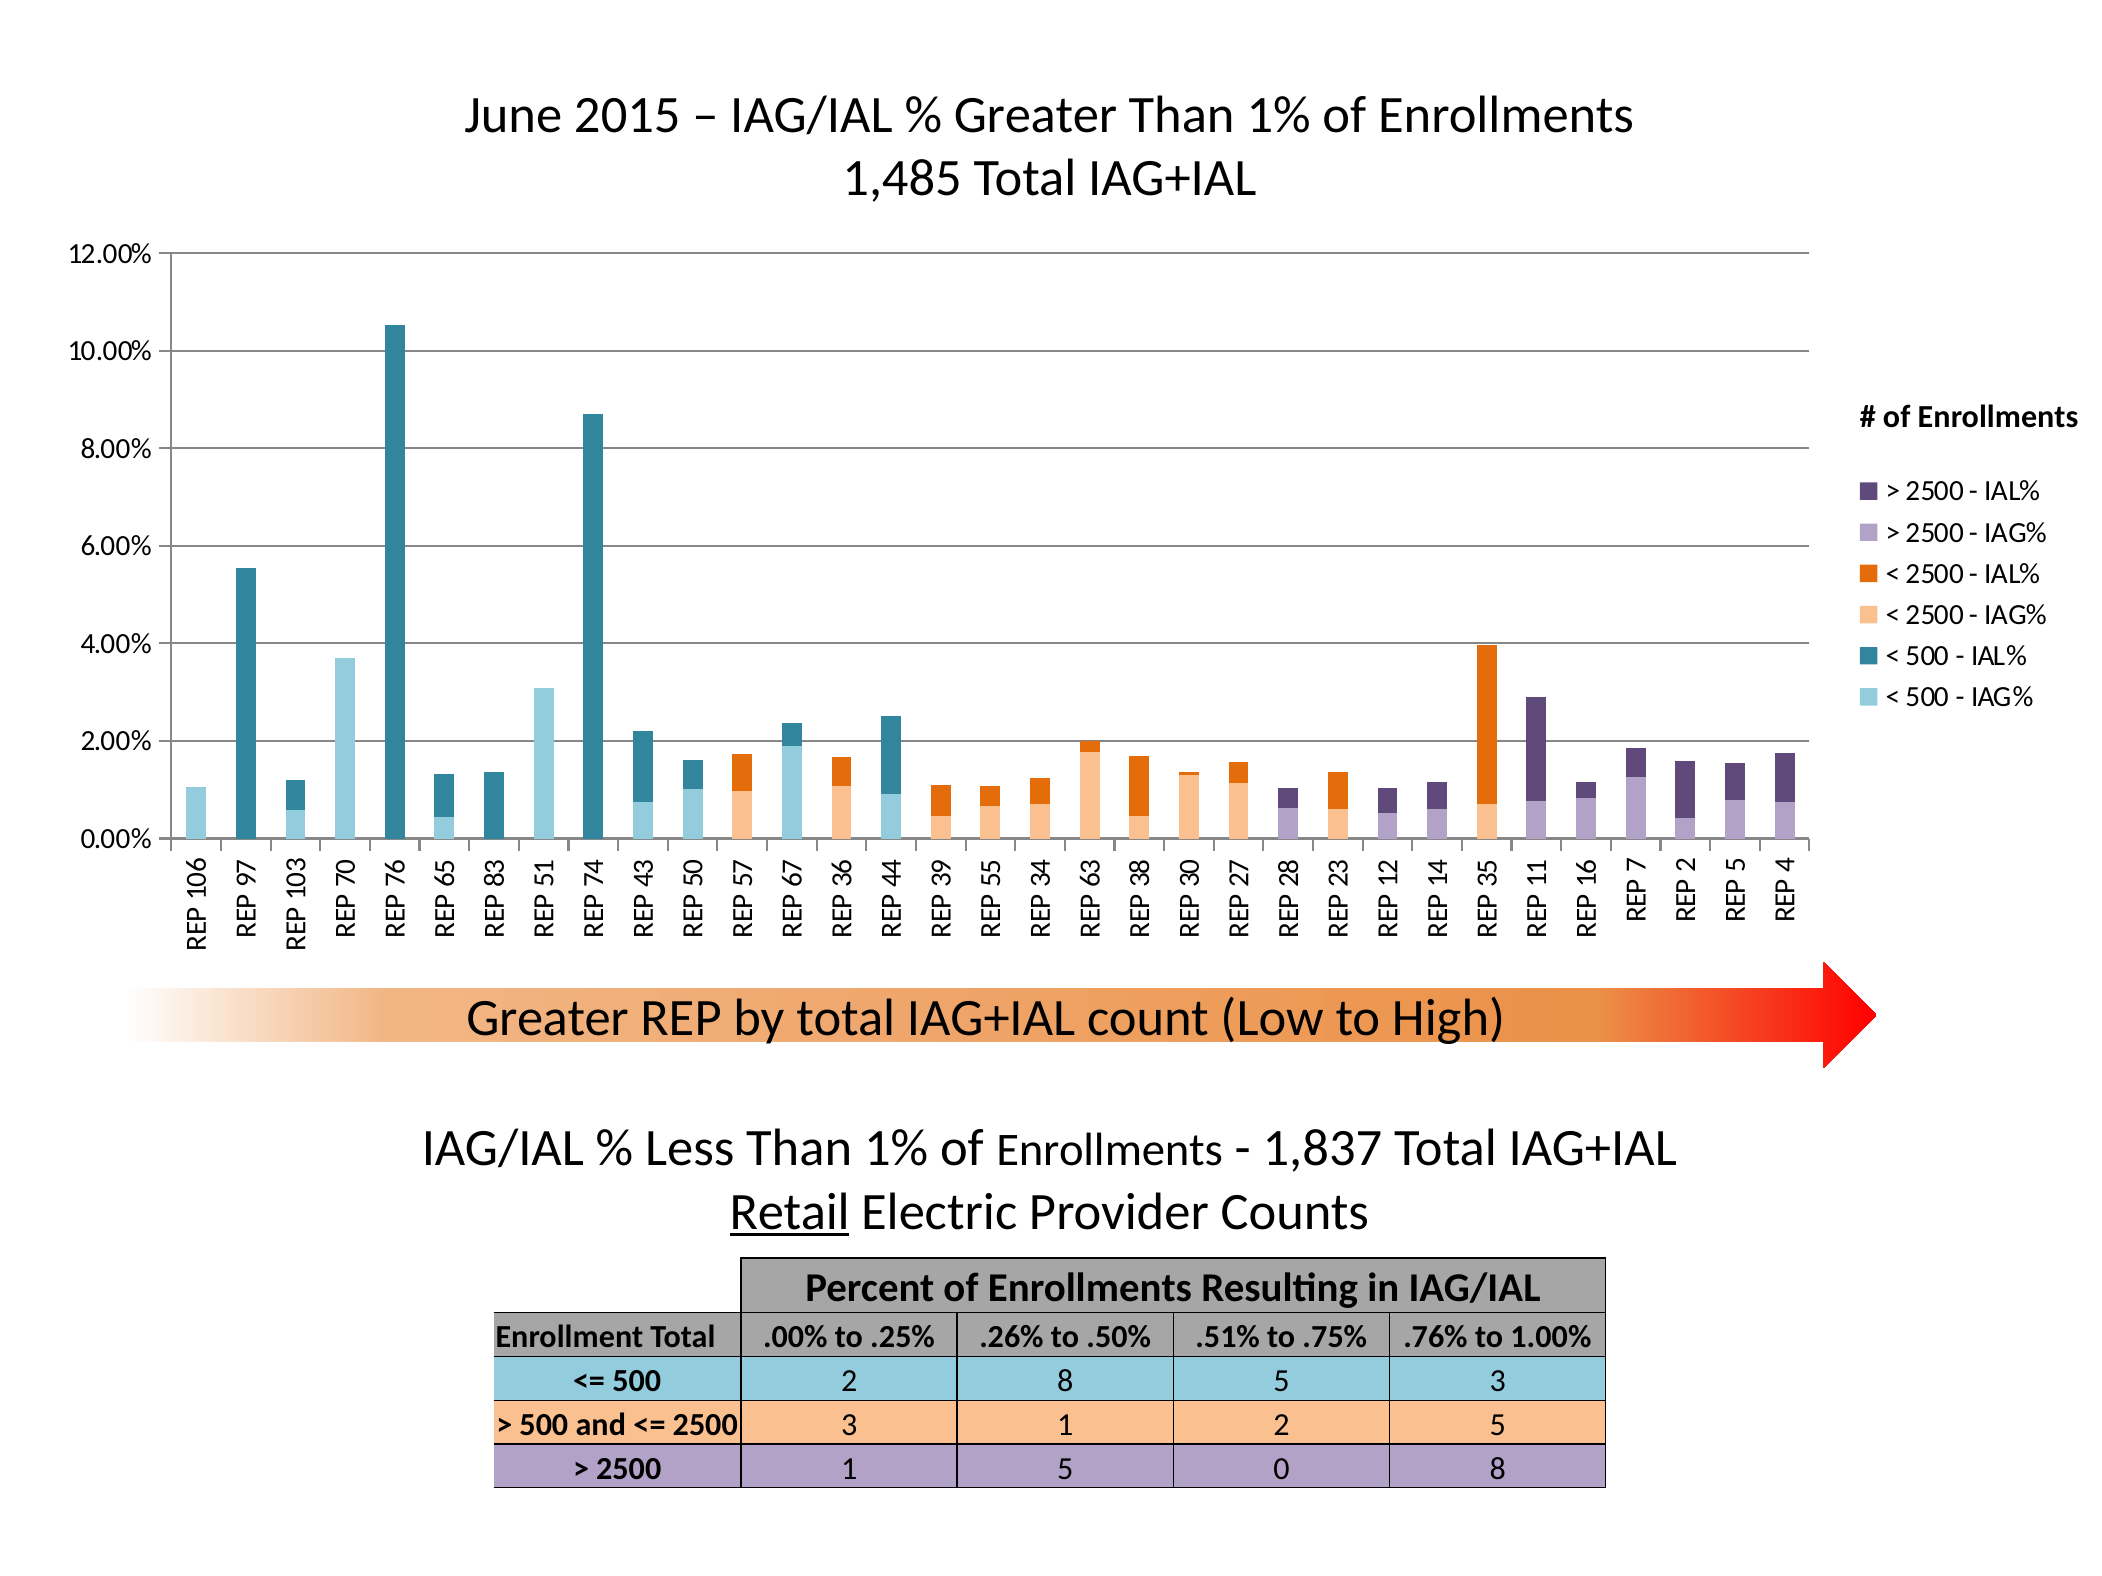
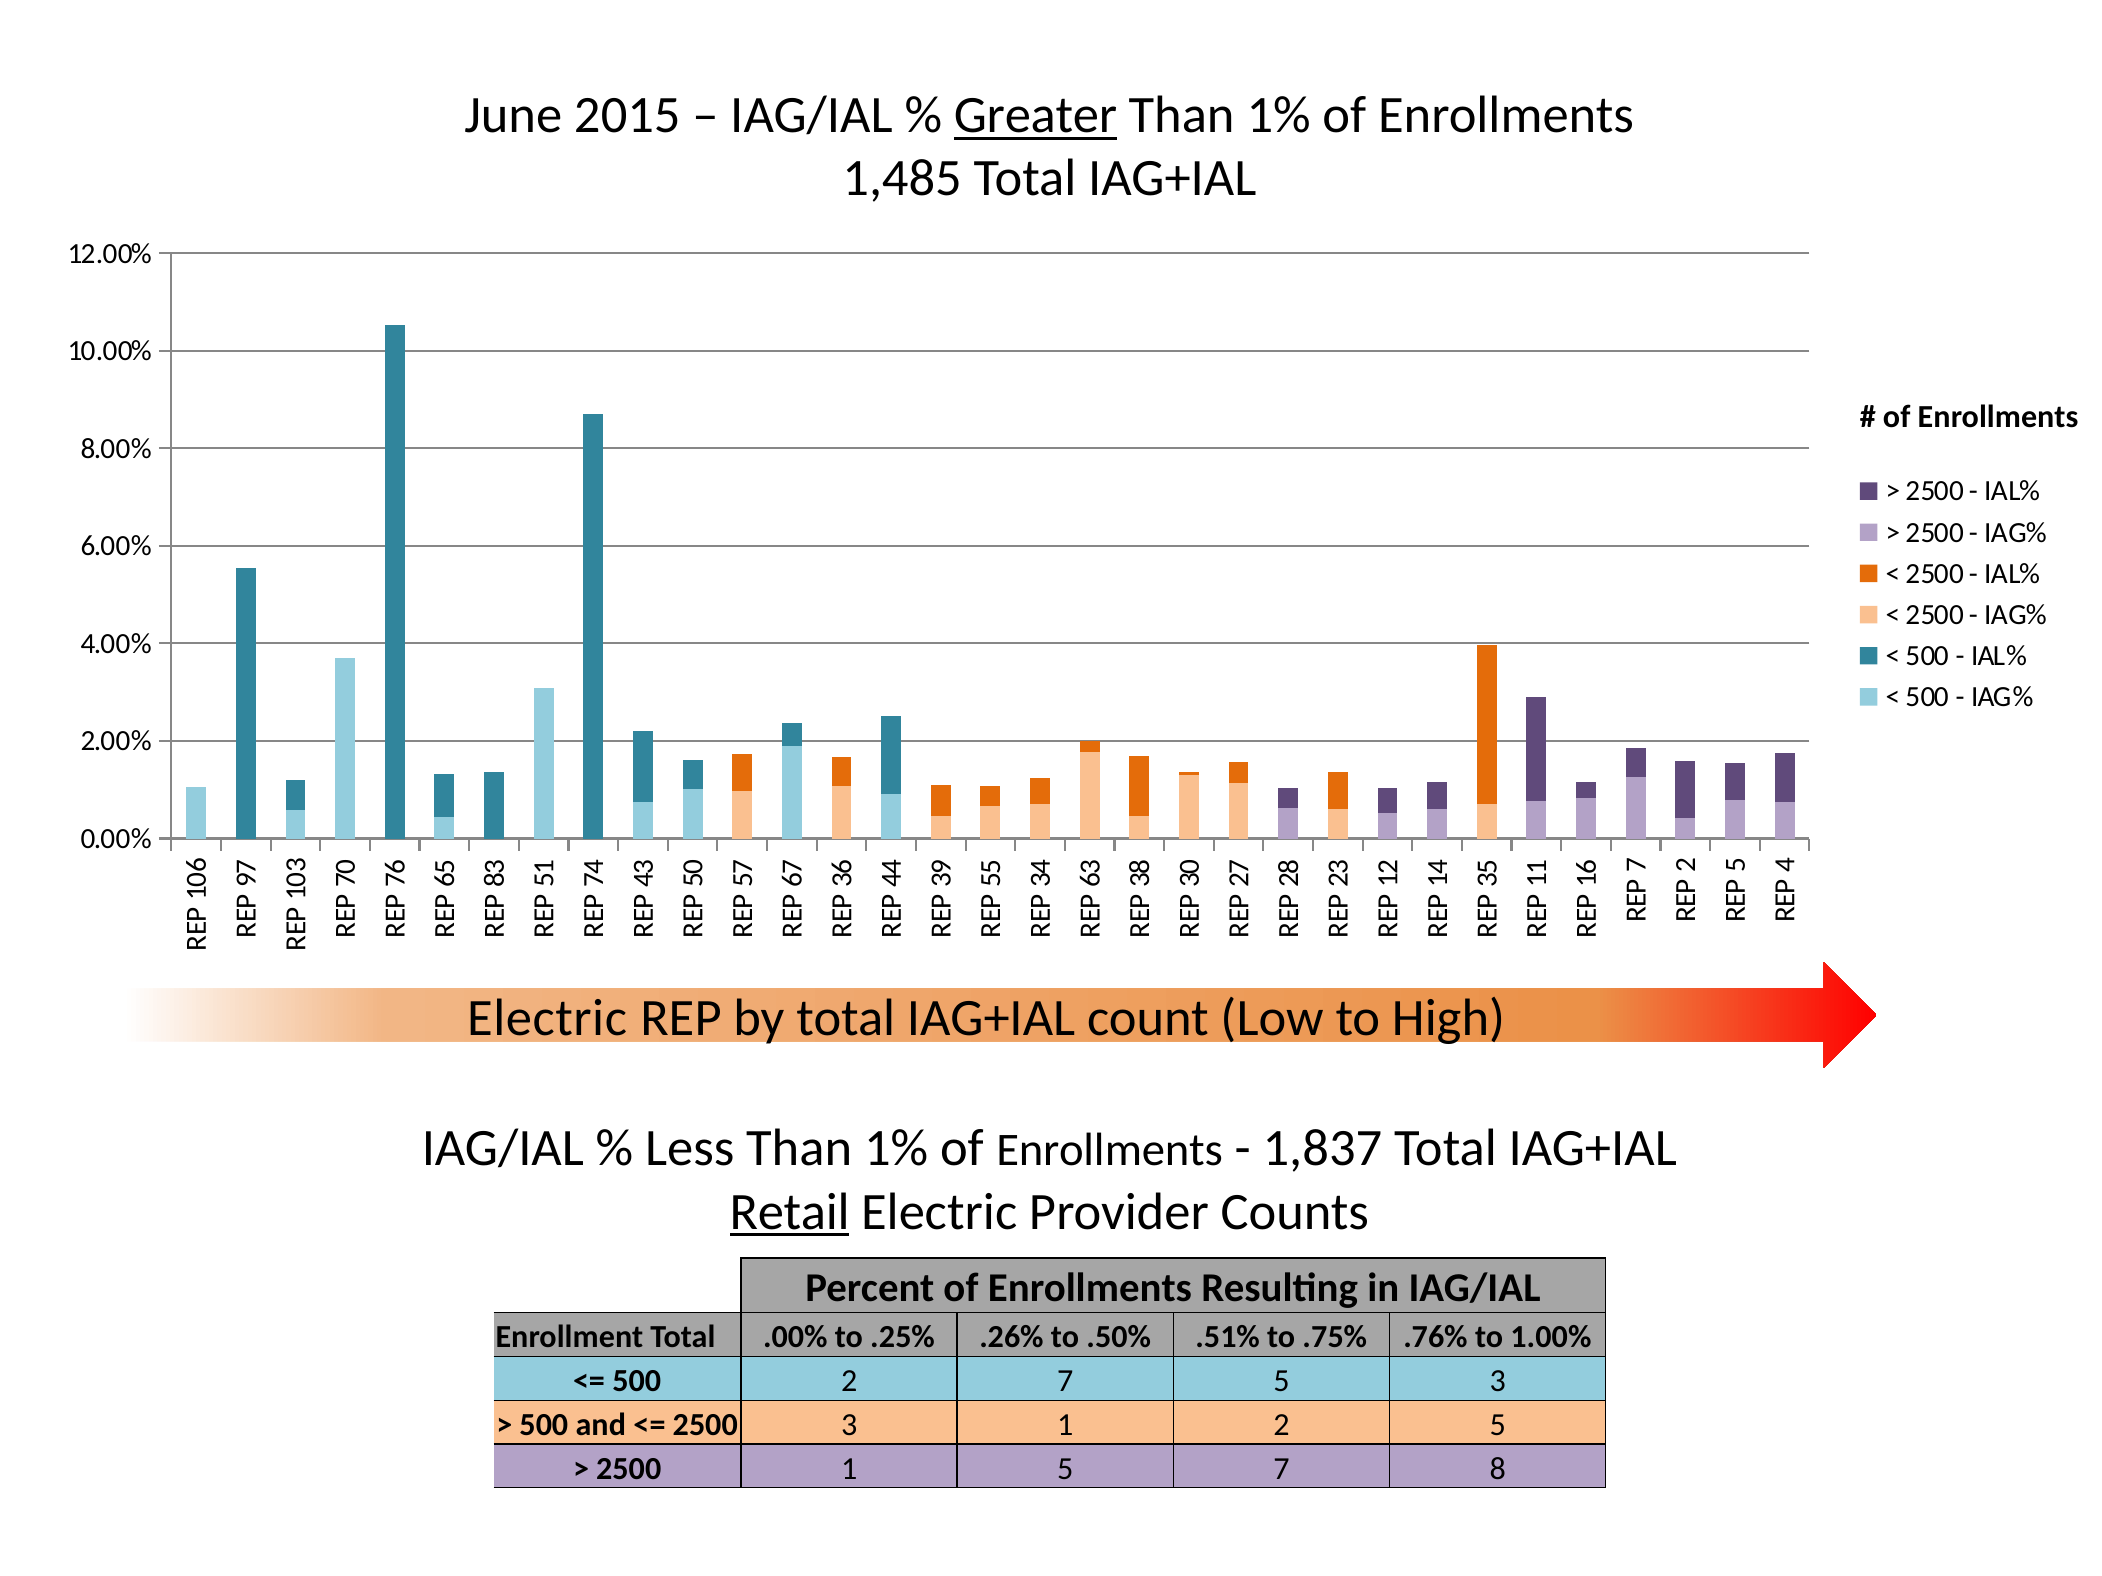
Greater at (1035, 116) underline: none -> present
Greater at (548, 1019): Greater -> Electric
500 2 8: 8 -> 7
1 5 0: 0 -> 7
